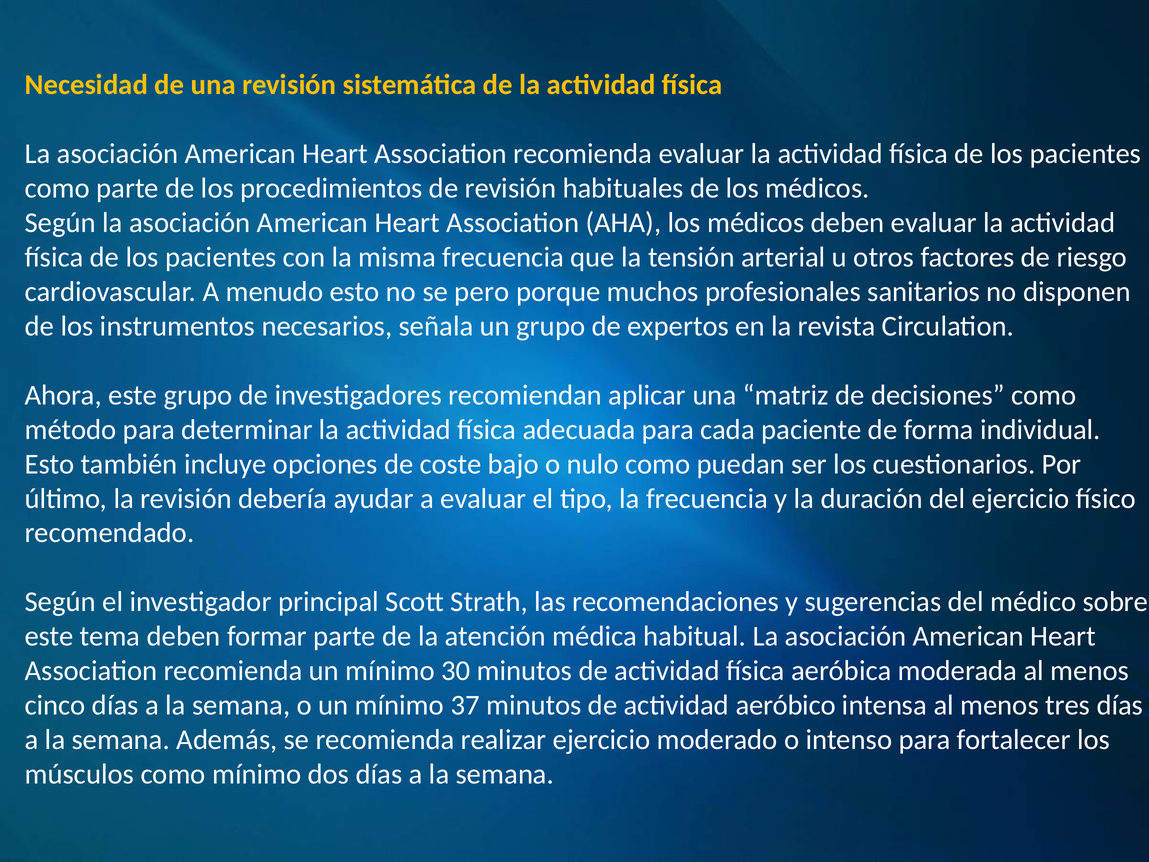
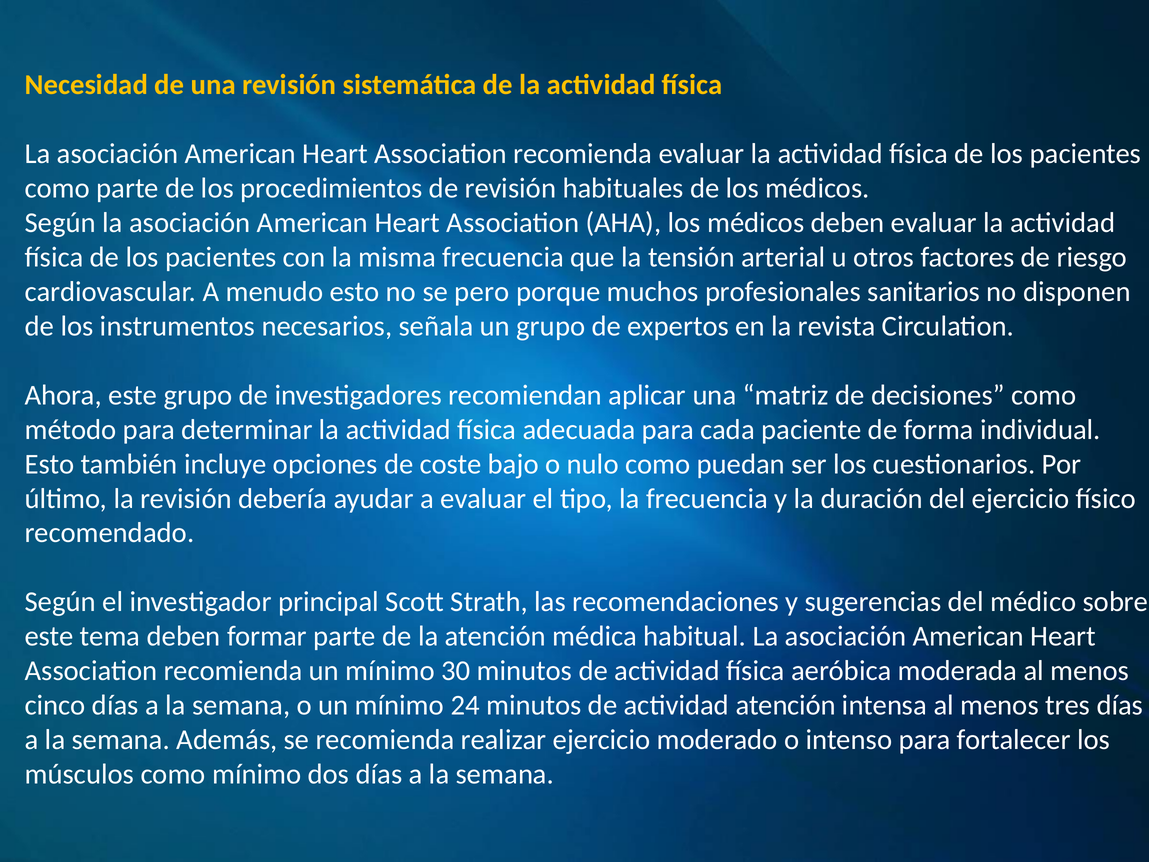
37: 37 -> 24
actividad aeróbico: aeróbico -> atención
